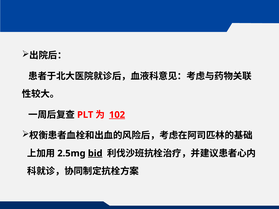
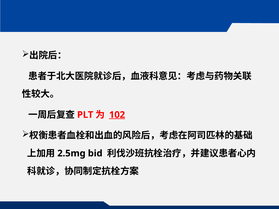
bid underline: present -> none
